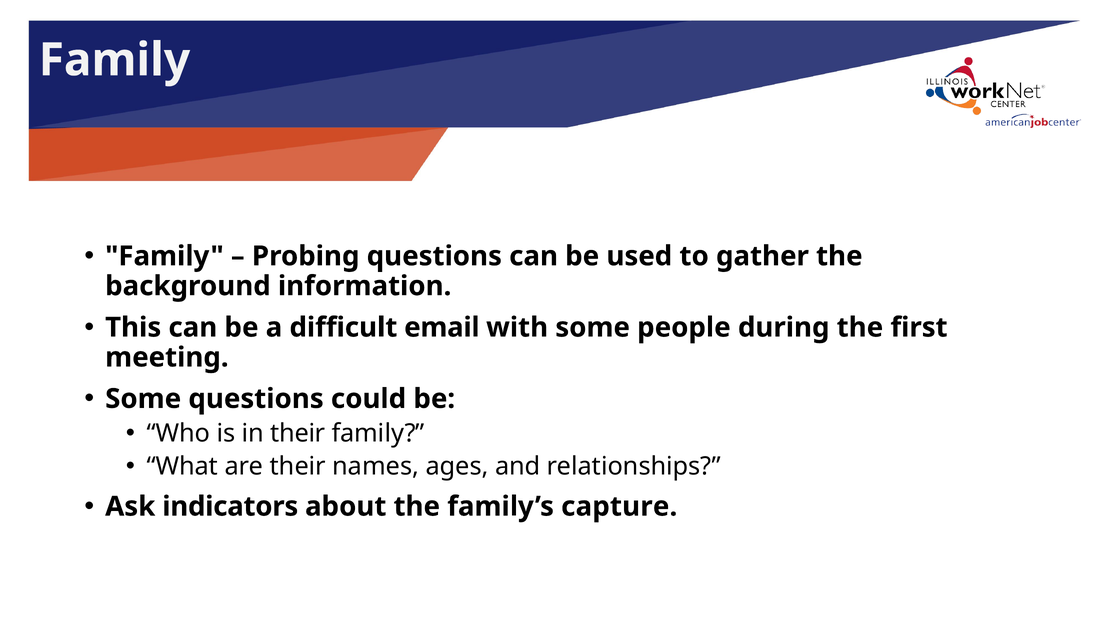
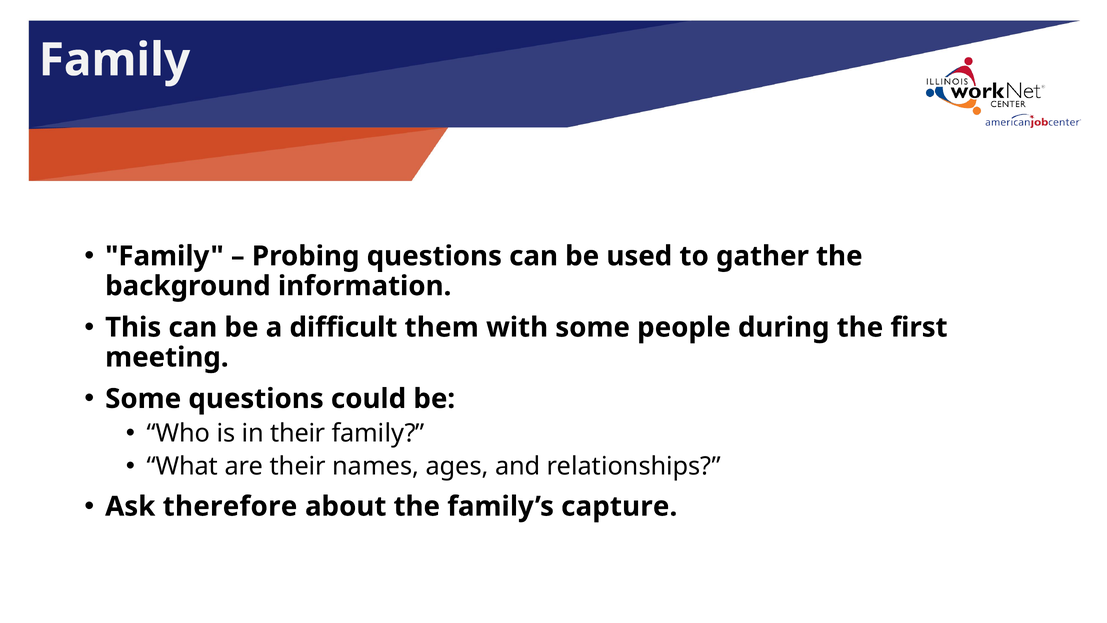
email: email -> them
indicators: indicators -> therefore
